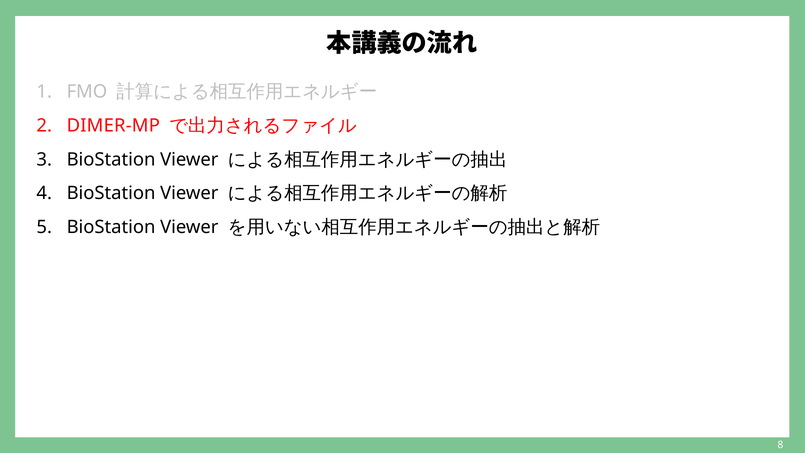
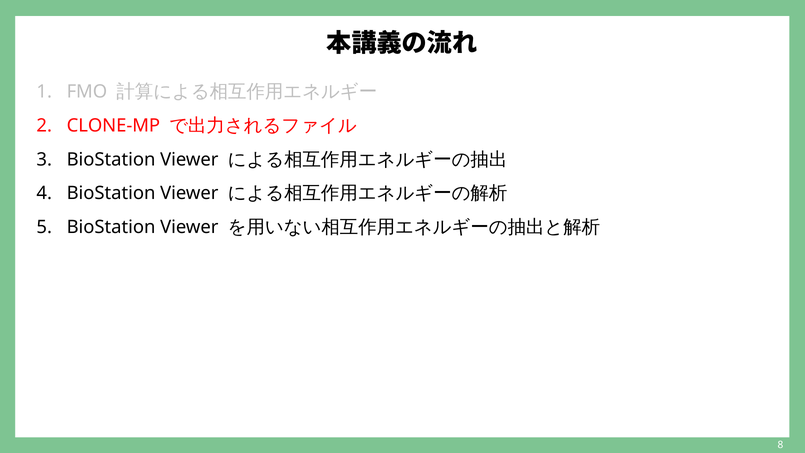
DIMER-MP: DIMER-MP -> CLONE-MP
